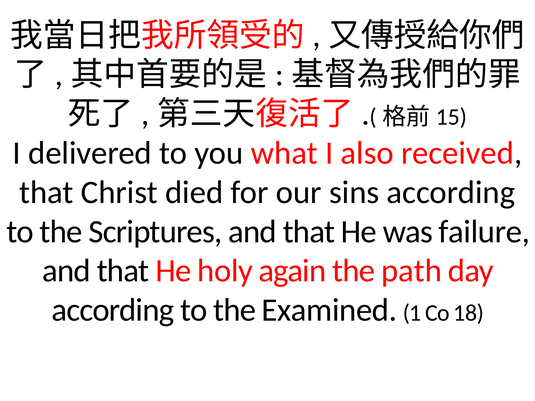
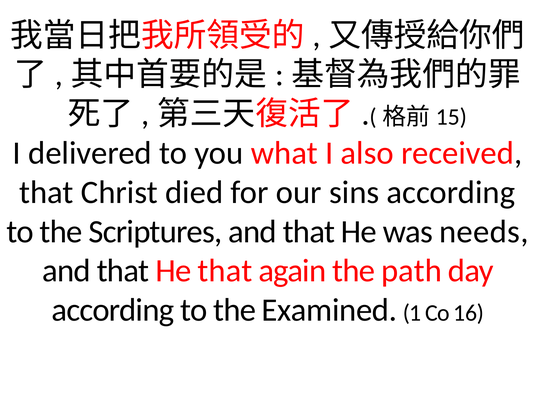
failure: failure -> needs
He holy: holy -> that
18: 18 -> 16
